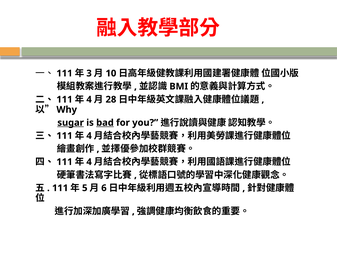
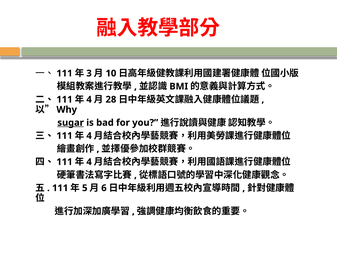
bad underline: present -> none
